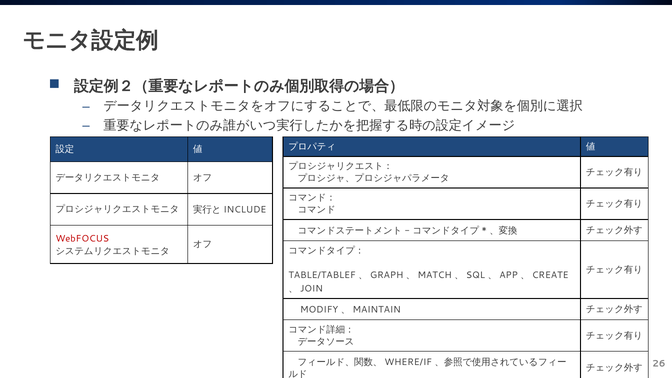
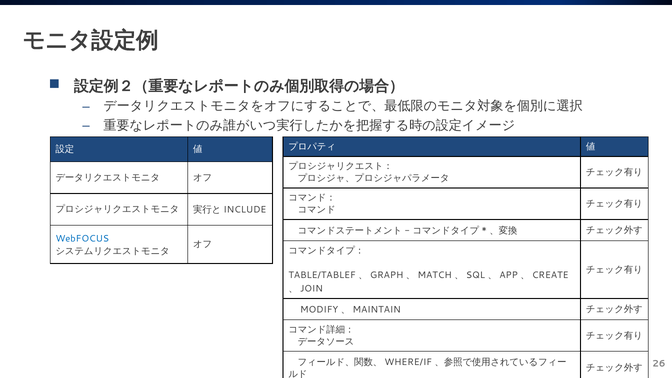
WebFOCUS colour: red -> blue
